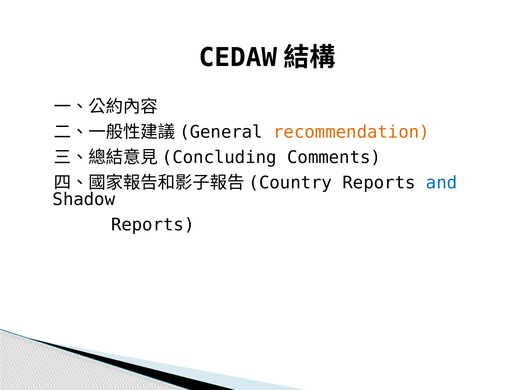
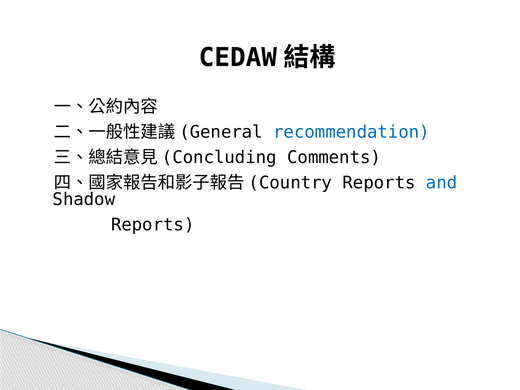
recommendation colour: orange -> blue
